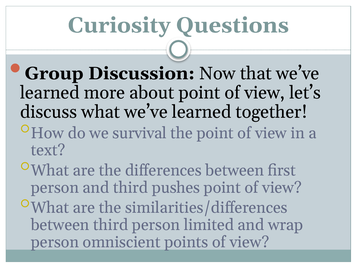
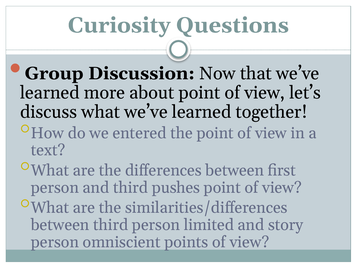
survival: survival -> entered
wrap: wrap -> story
